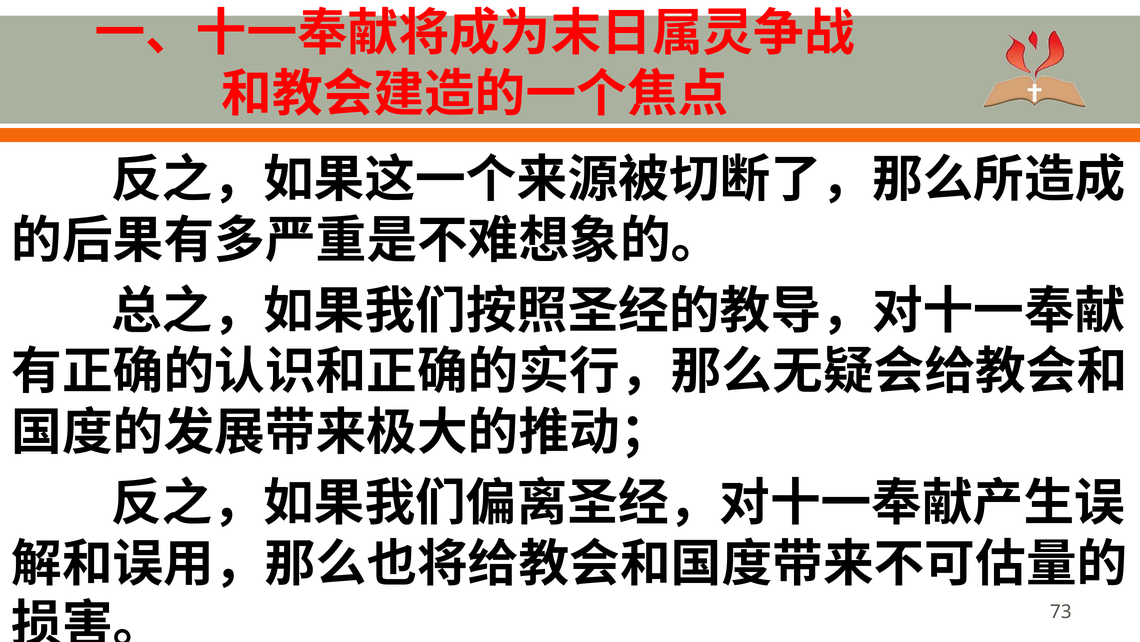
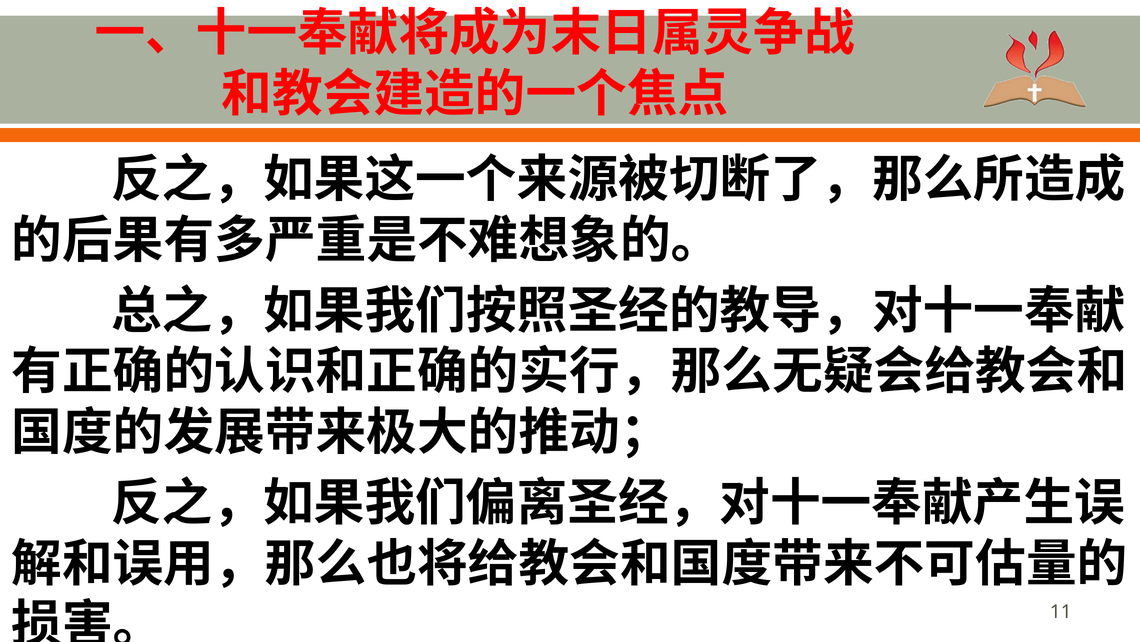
73: 73 -> 11
